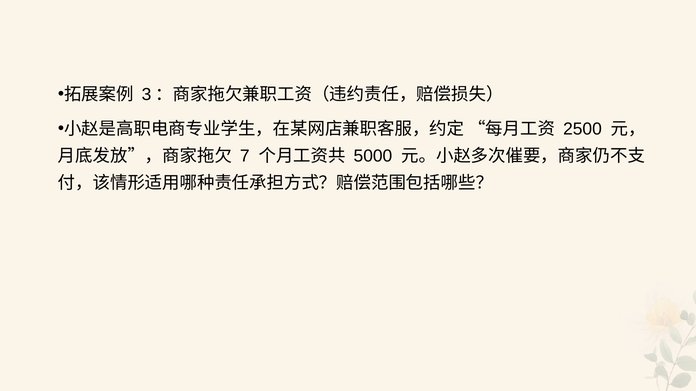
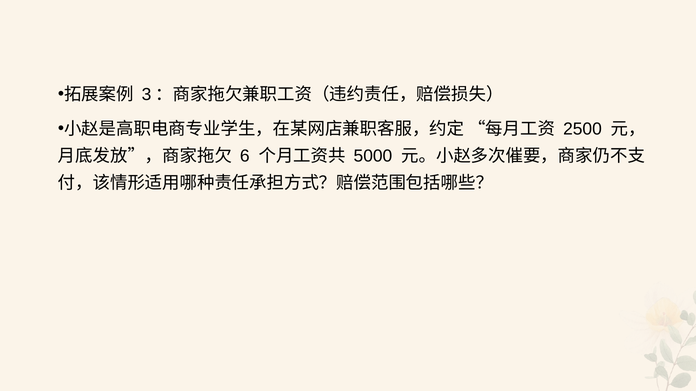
7: 7 -> 6
